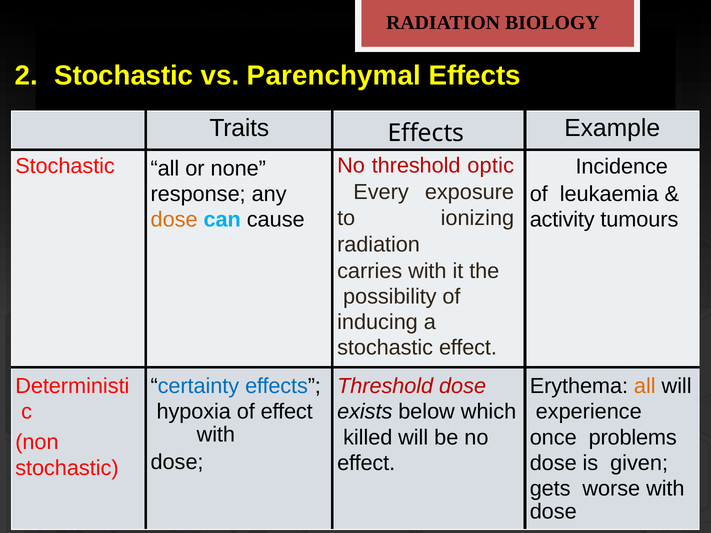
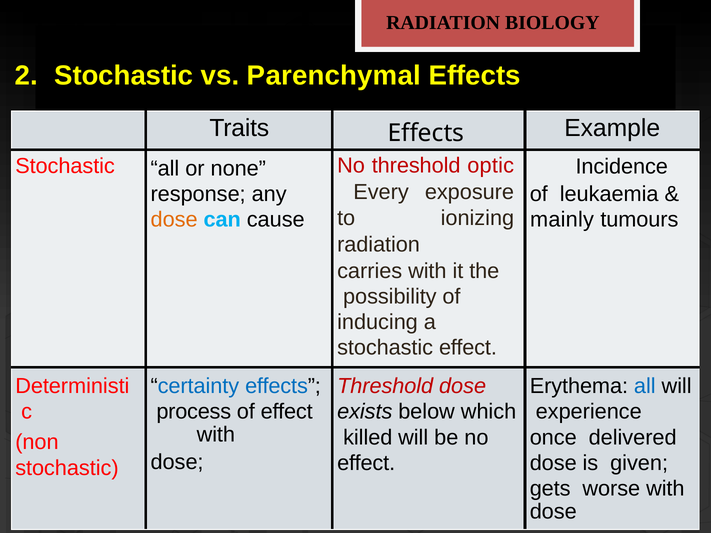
activity: activity -> mainly
all at (645, 386) colour: orange -> blue
hypoxia: hypoxia -> process
problems: problems -> delivered
